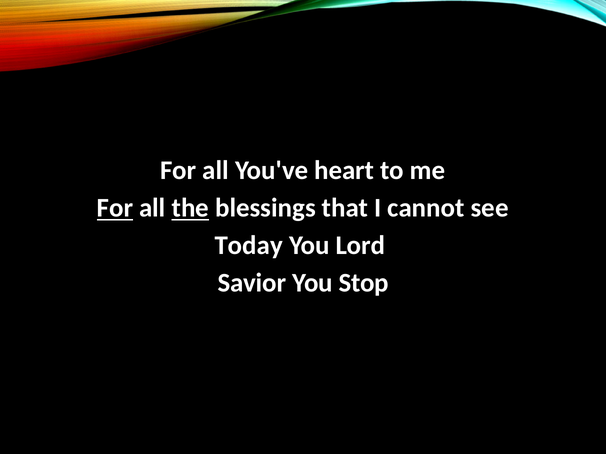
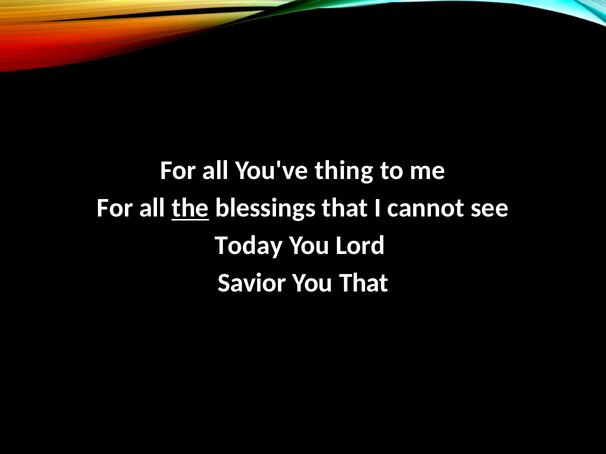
heart: heart -> thing
For at (115, 208) underline: present -> none
You Stop: Stop -> That
